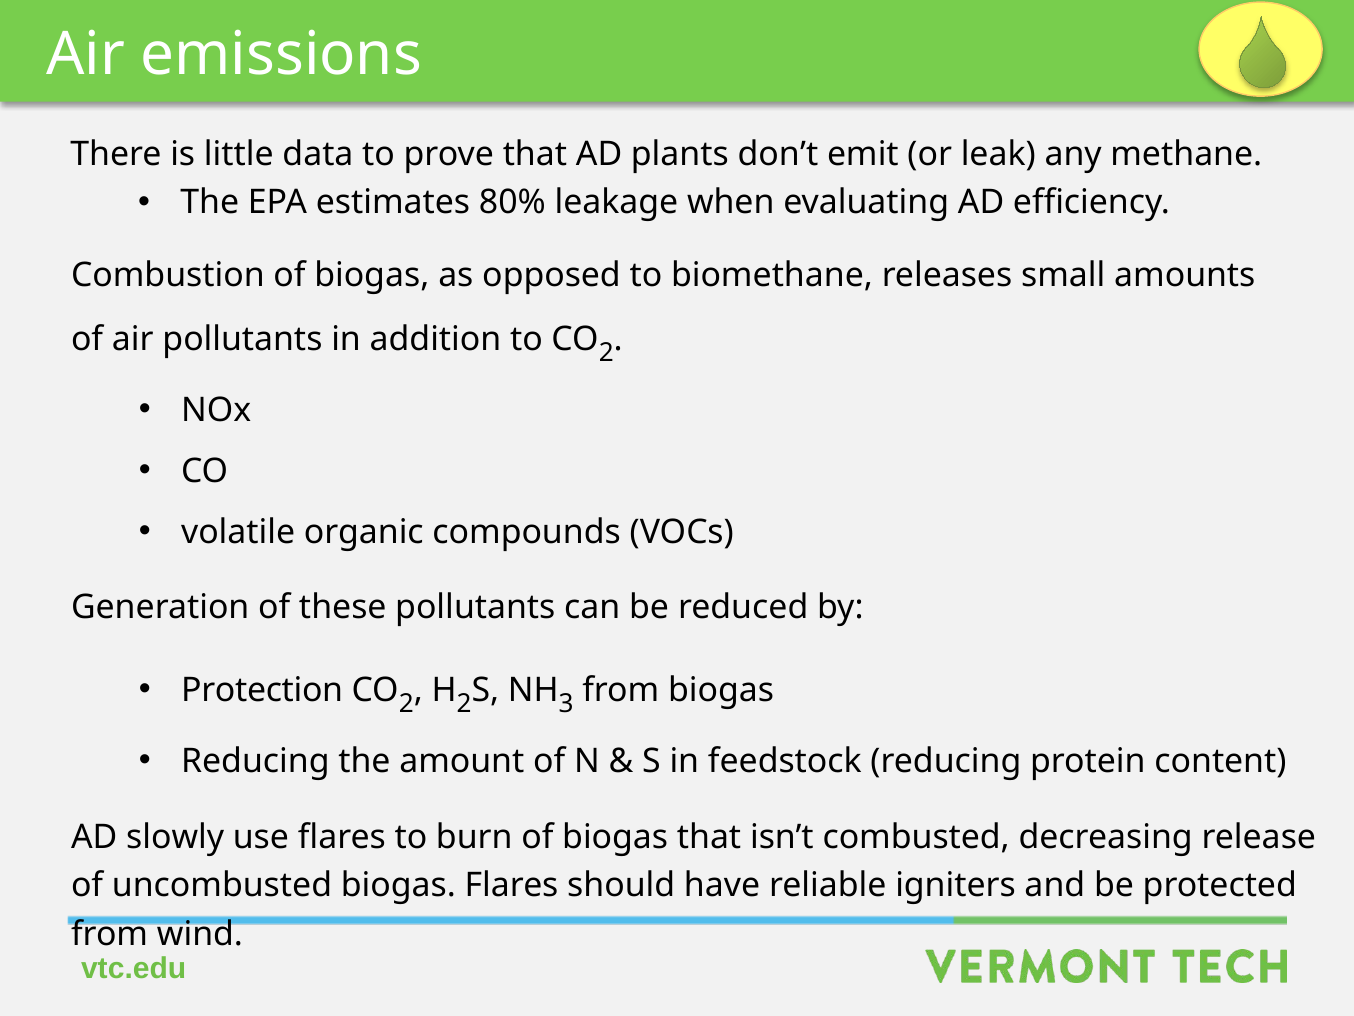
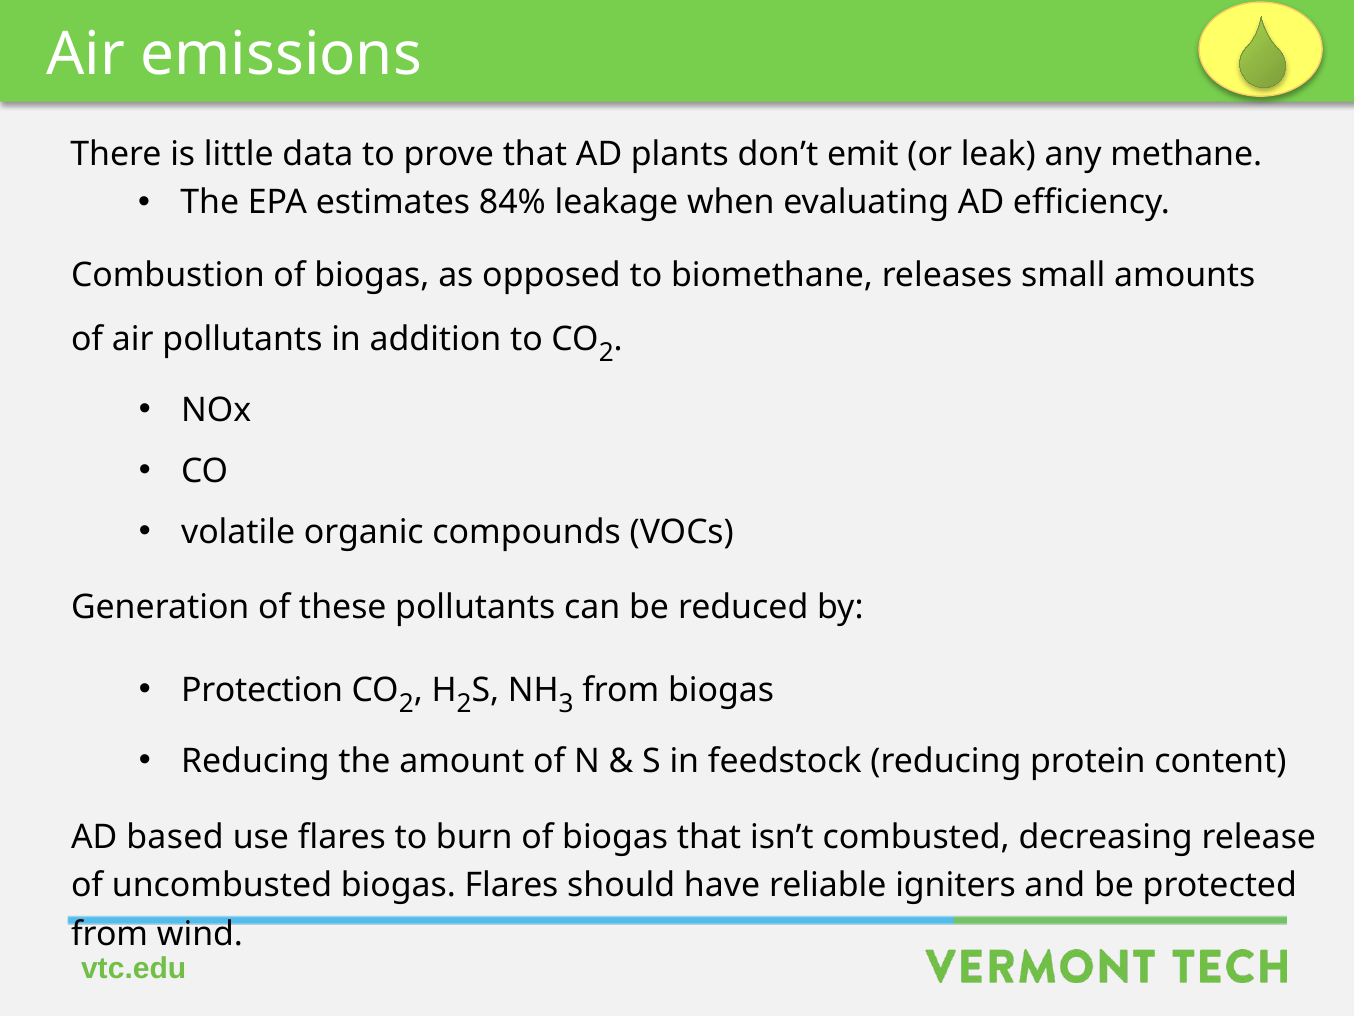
80%: 80% -> 84%
slowly: slowly -> based
